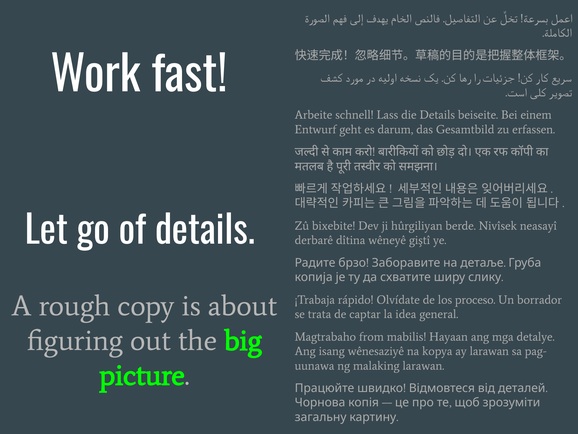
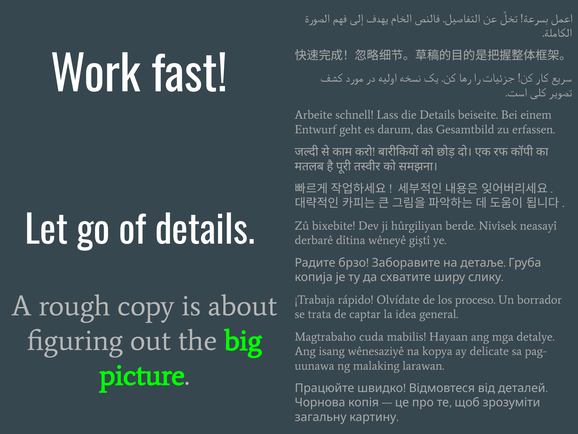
from: from -> cuda
ay larawan: larawan -> delicate
